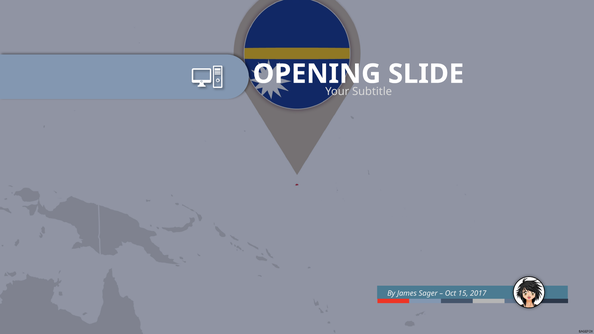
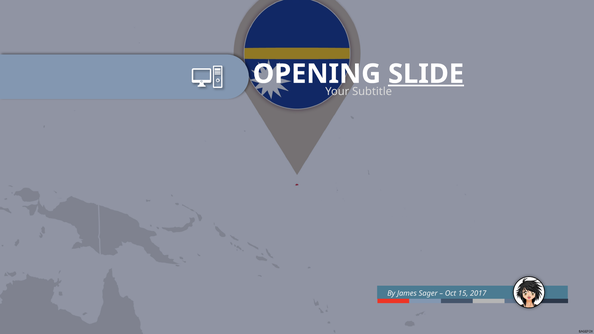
SLIDE underline: none -> present
